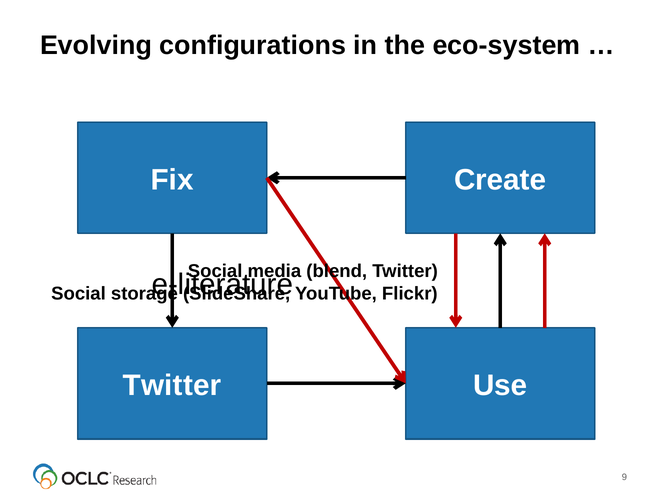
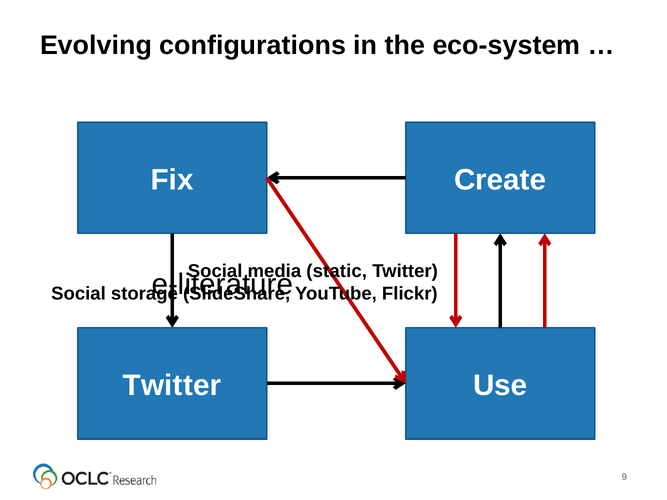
blend: blend -> static
